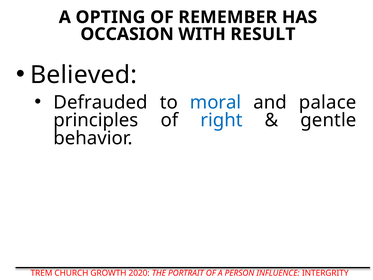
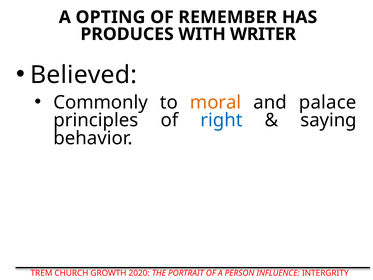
OCCASION: OCCASION -> PRODUCES
RESULT: RESULT -> WRITER
Defrauded: Defrauded -> Commonly
moral colour: blue -> orange
gentle: gentle -> saying
